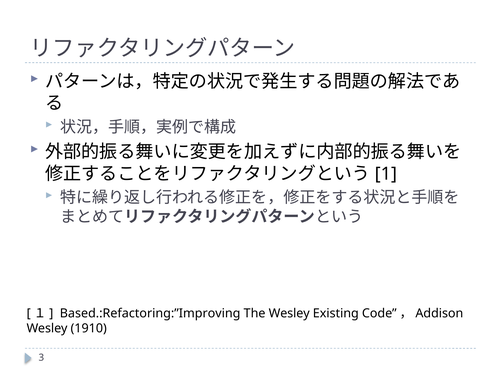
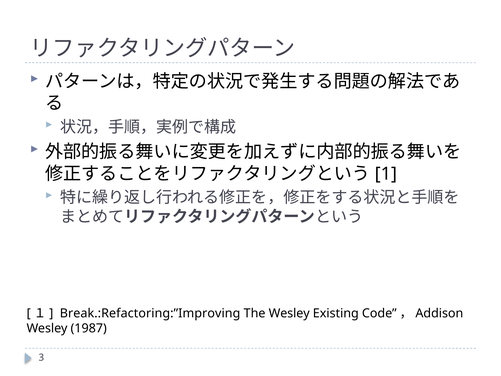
Based.:Refactoring:”Improving: Based.:Refactoring:”Improving -> Break.:Refactoring:”Improving
1910: 1910 -> 1987
